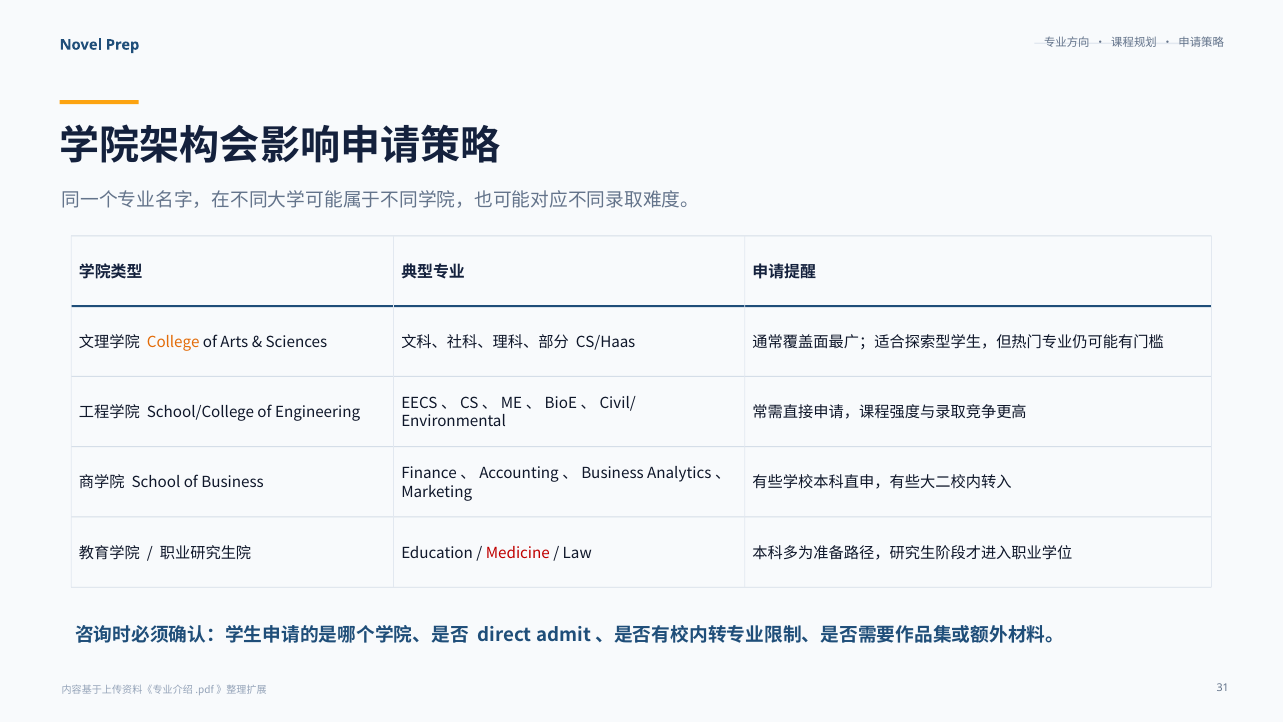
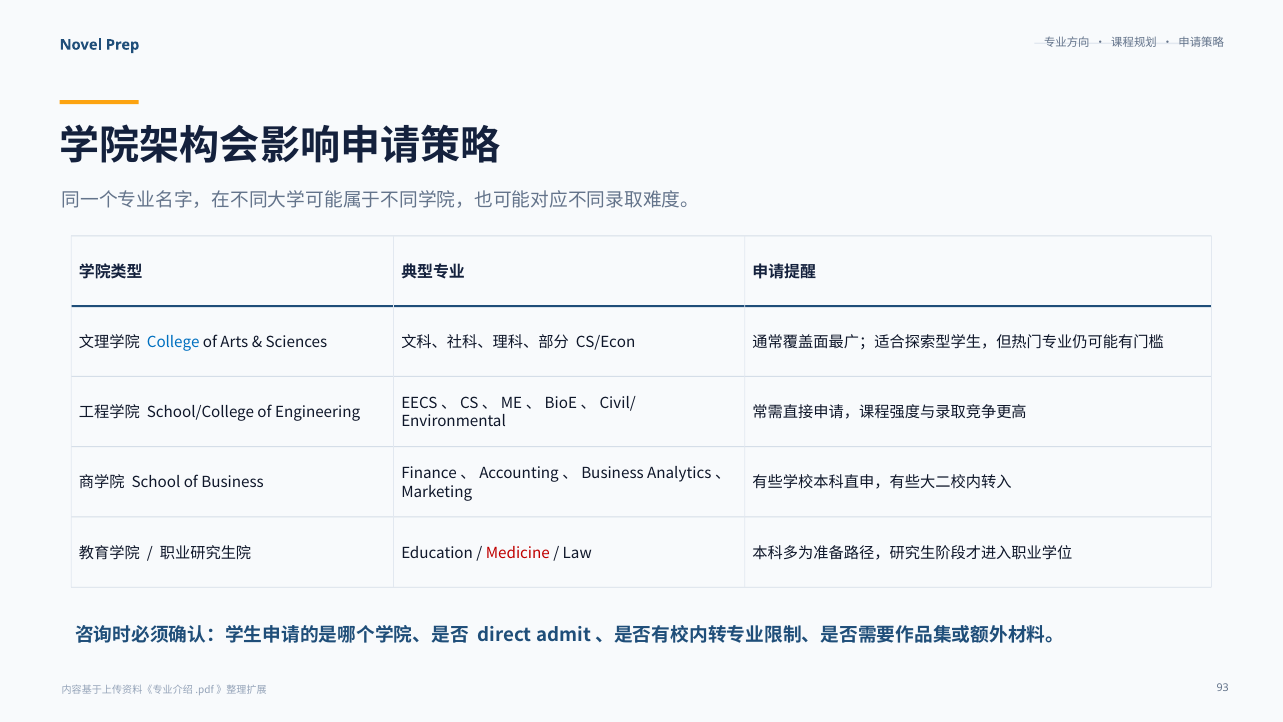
College colour: orange -> blue
CS/Haas: CS/Haas -> CS/Econ
31: 31 -> 93
